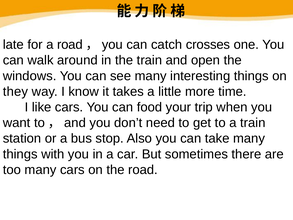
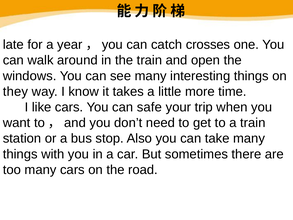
a road: road -> year
food: food -> safe
